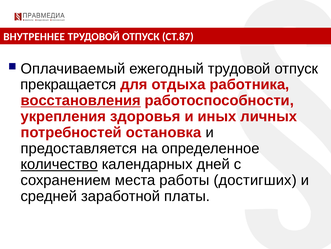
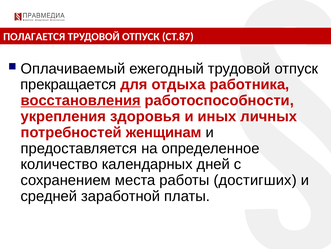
ВНУТРЕННЕЕ: ВНУТРЕННЕЕ -> ПОЛАГАЕТСЯ
остановка: остановка -> женщинам
количество underline: present -> none
